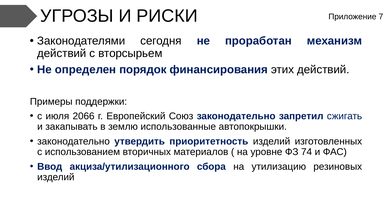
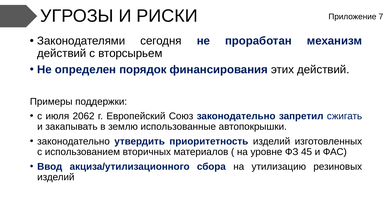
2066: 2066 -> 2062
74: 74 -> 45
